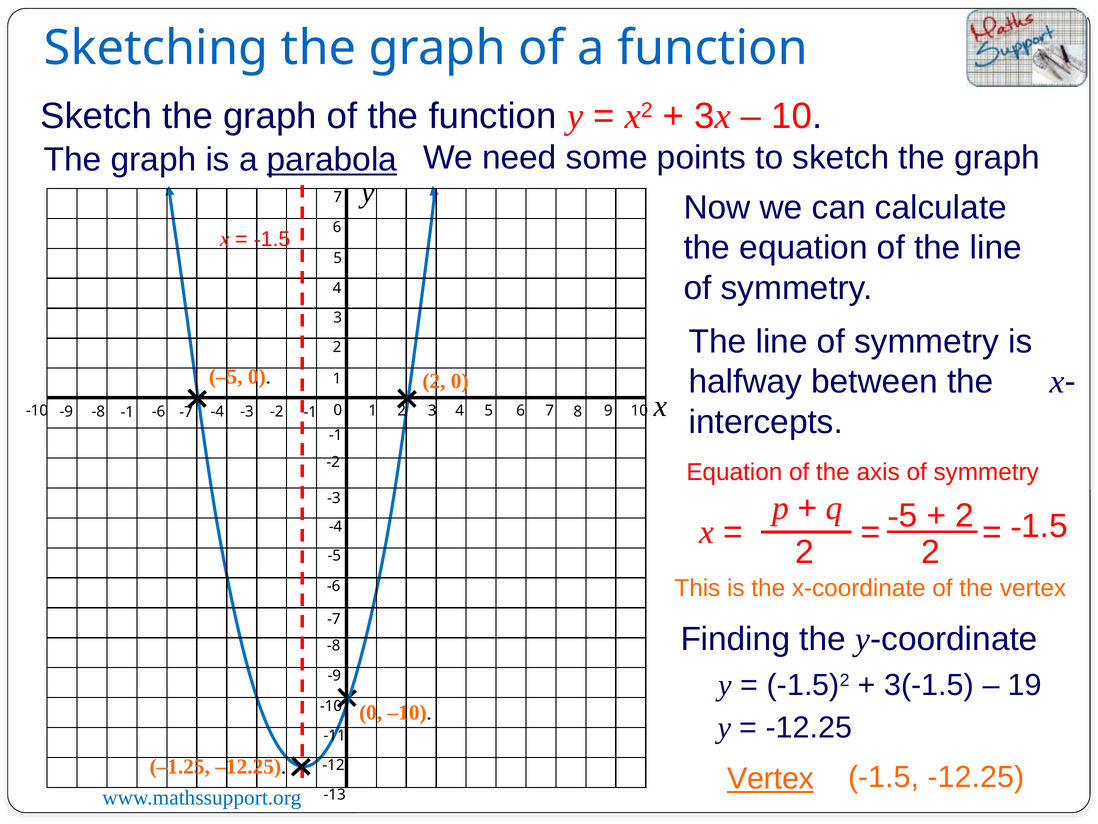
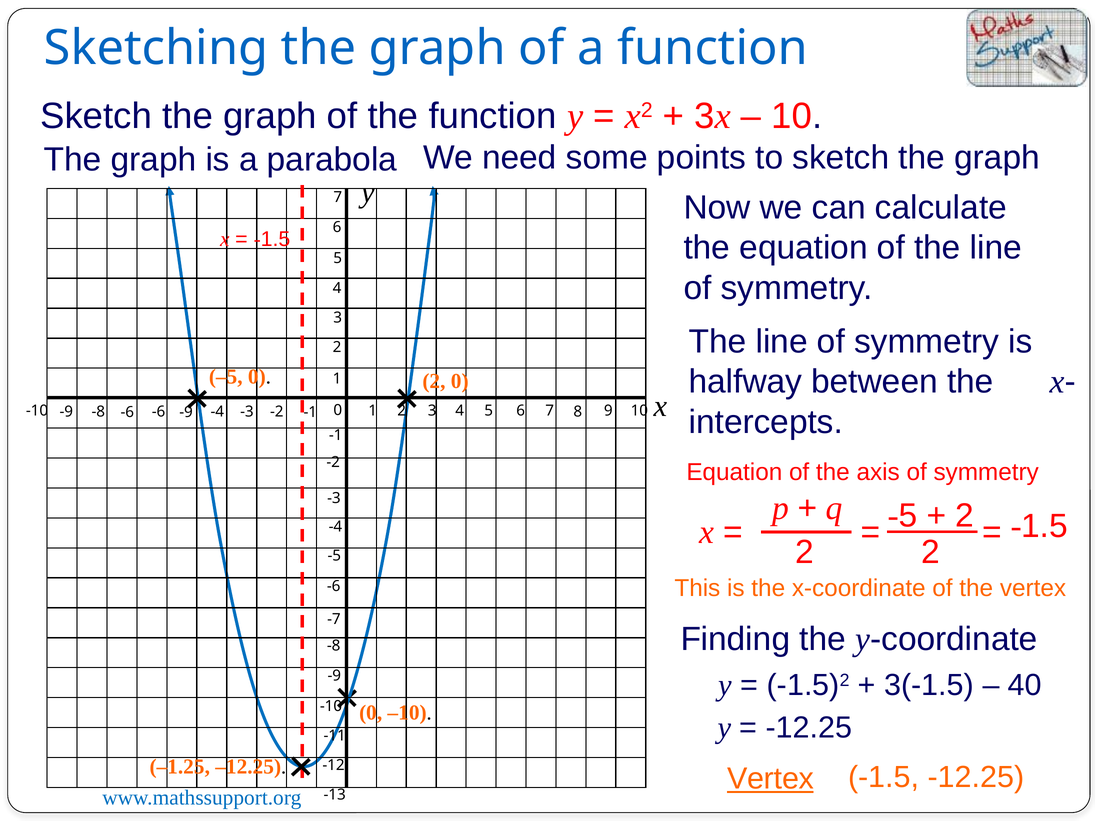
parabola underline: present -> none
-8 -1: -1 -> -6
-7 at (186, 412): -7 -> -9
19: 19 -> 40
